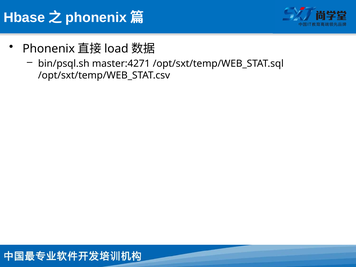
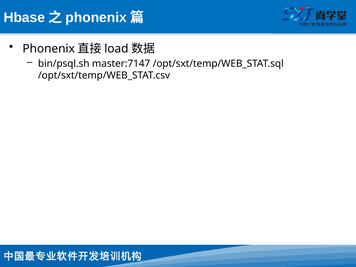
master:4271: master:4271 -> master:7147
